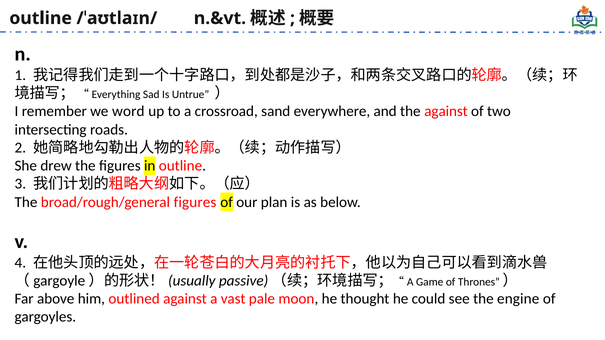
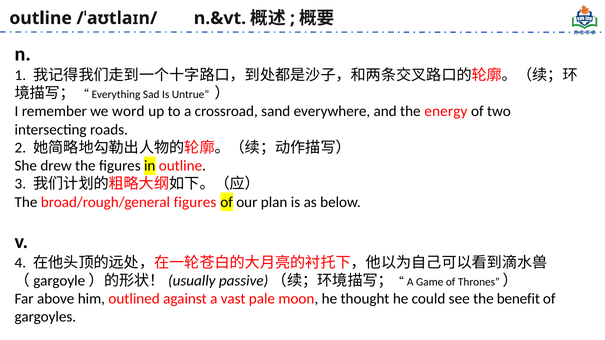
the against: against -> energy
engine: engine -> benefit
